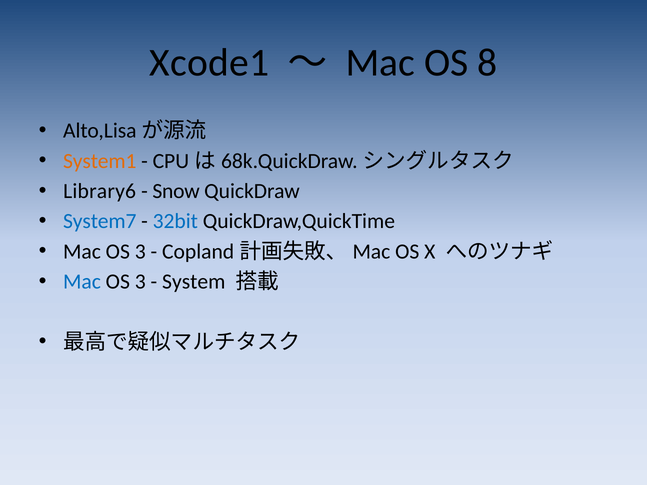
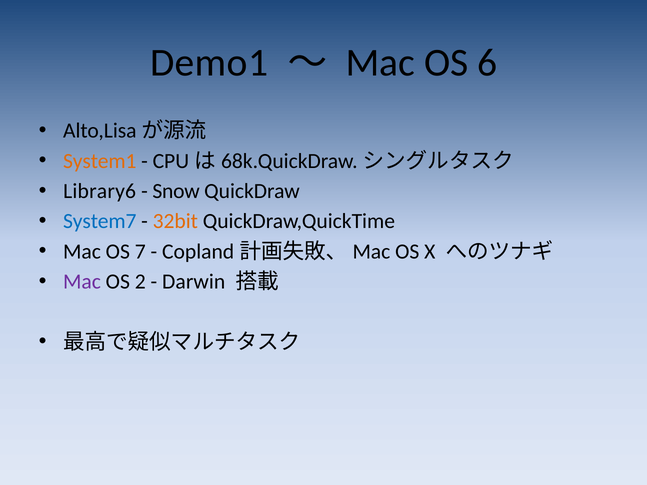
Xcode1: Xcode1 -> Demo1
8: 8 -> 6
32bit colour: blue -> orange
3 at (140, 252): 3 -> 7
Mac at (82, 282) colour: blue -> purple
3 at (140, 282): 3 -> 2
System: System -> Darwin
